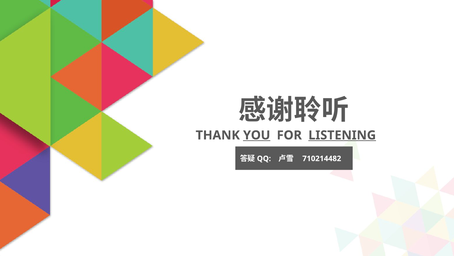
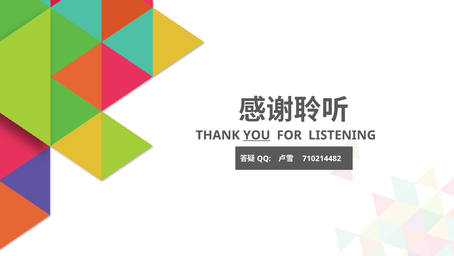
LISTENING underline: present -> none
